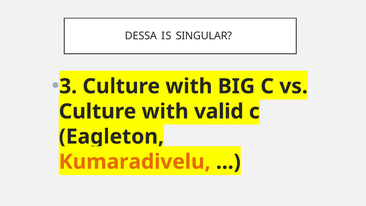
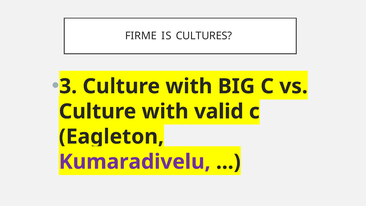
DESSA: DESSA -> FIRME
SINGULAR: SINGULAR -> CULTURES
Kumaradivelu colour: orange -> purple
